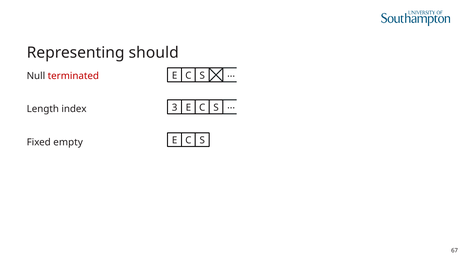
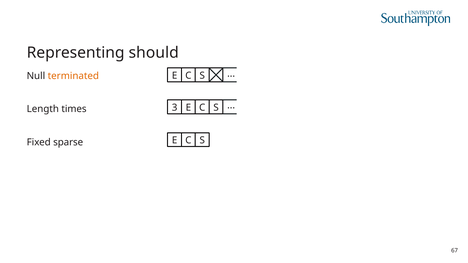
terminated colour: red -> orange
index: index -> times
empty: empty -> sparse
